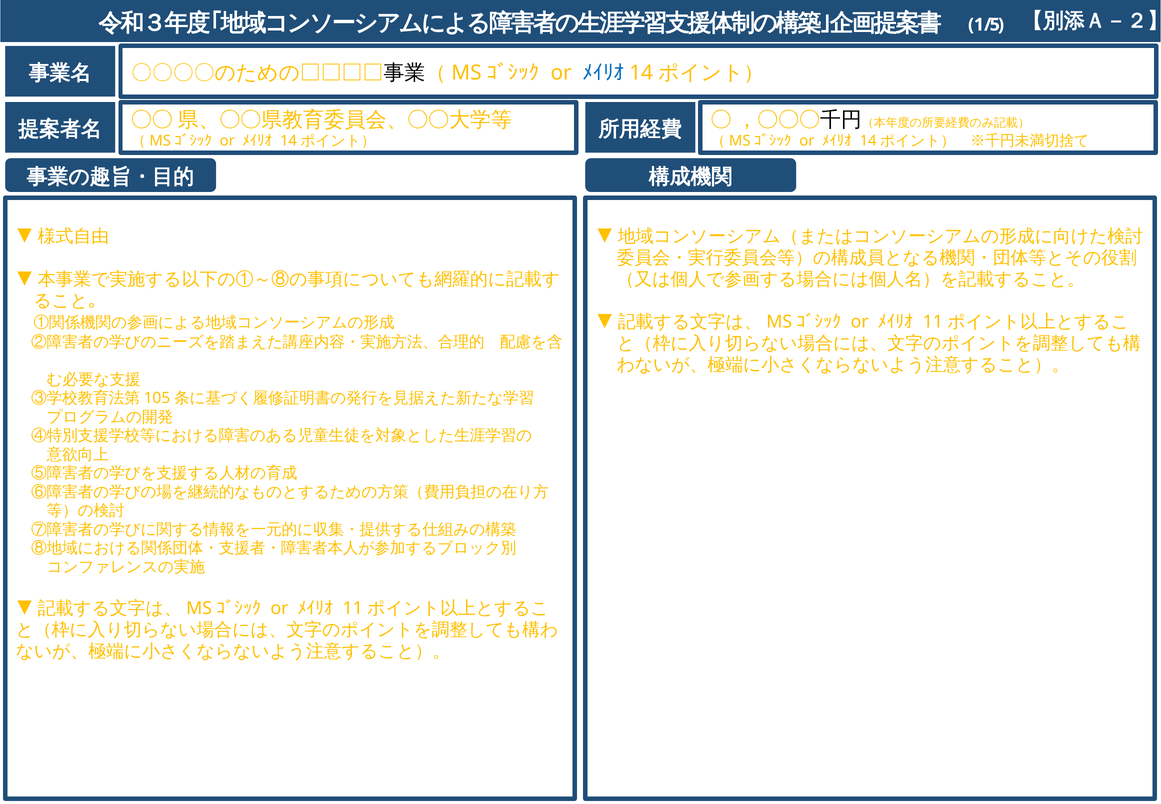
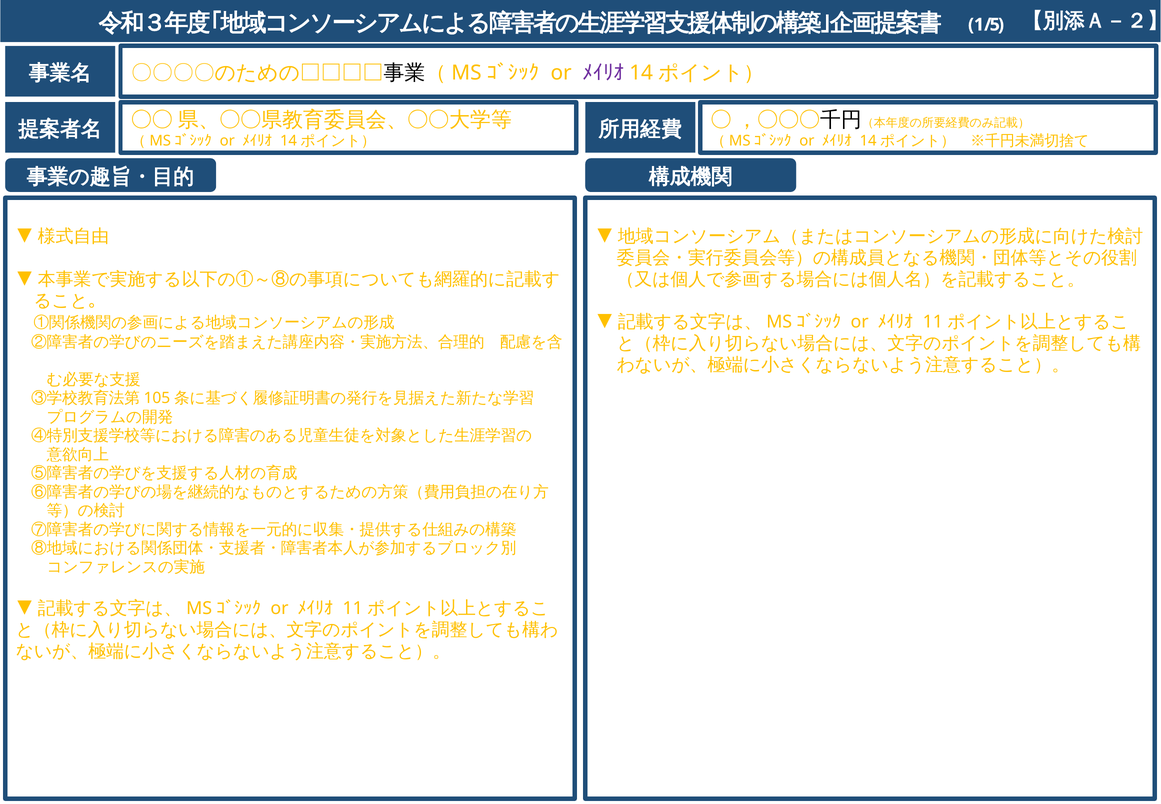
ﾒｲﾘｵ at (603, 73) colour: blue -> purple
